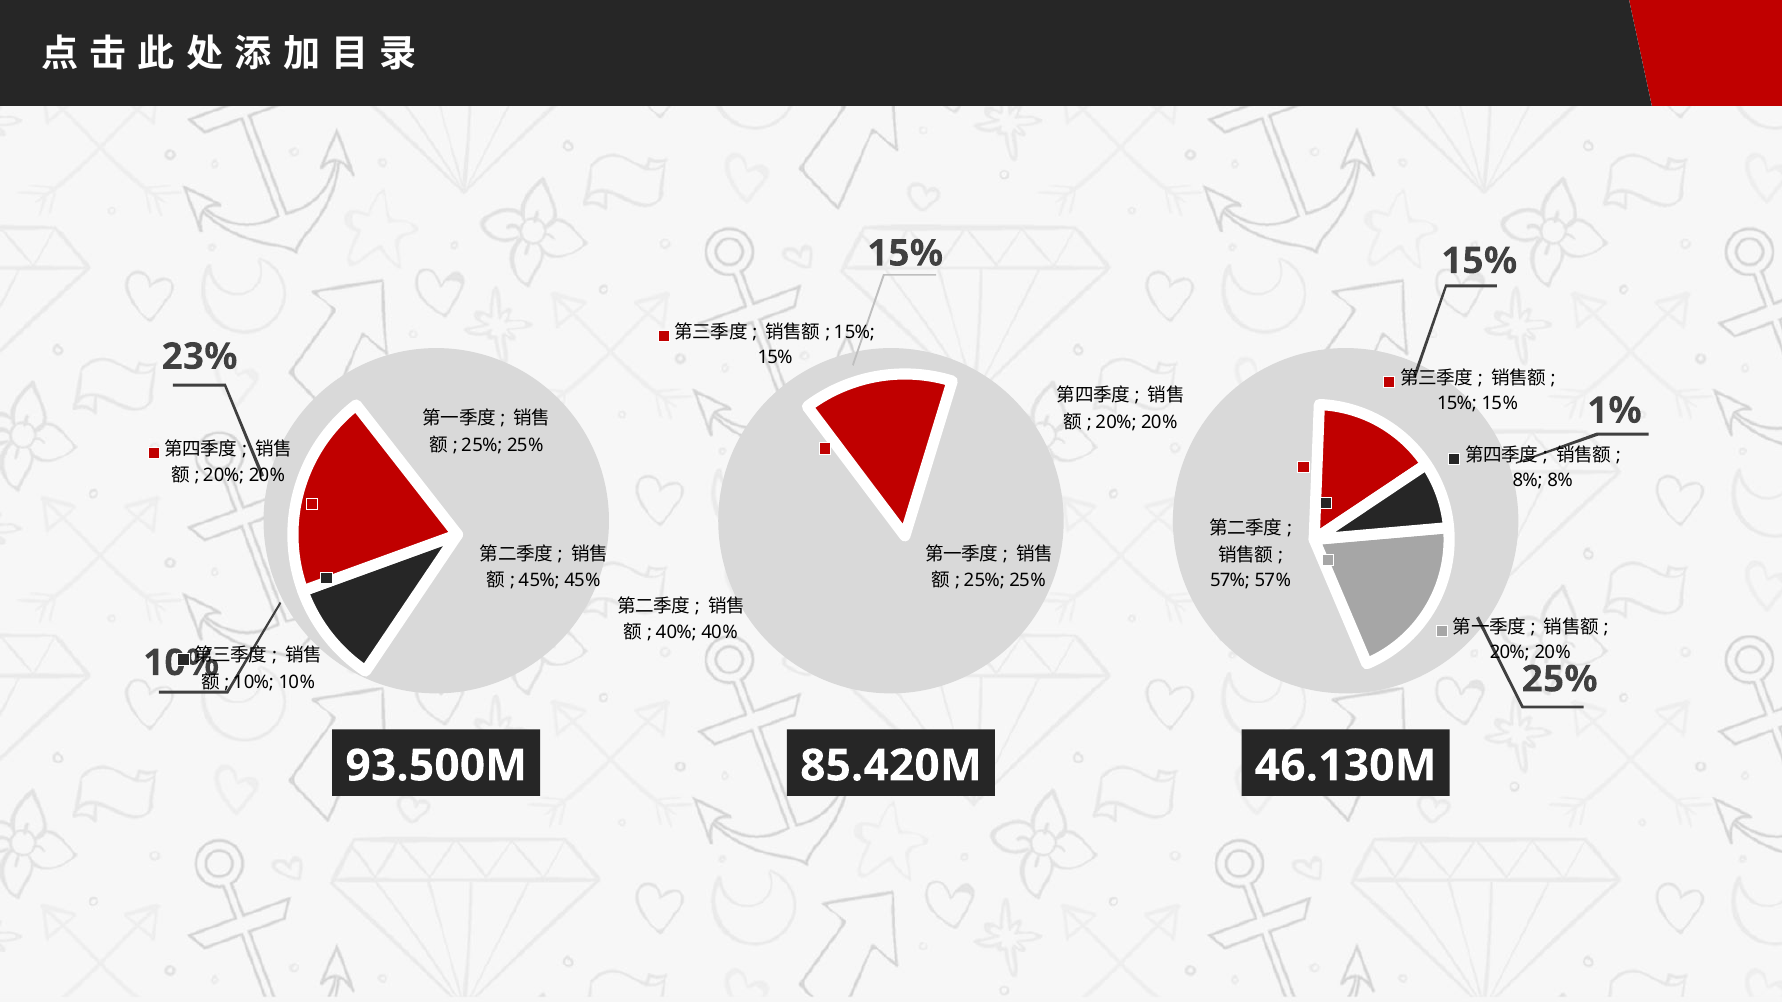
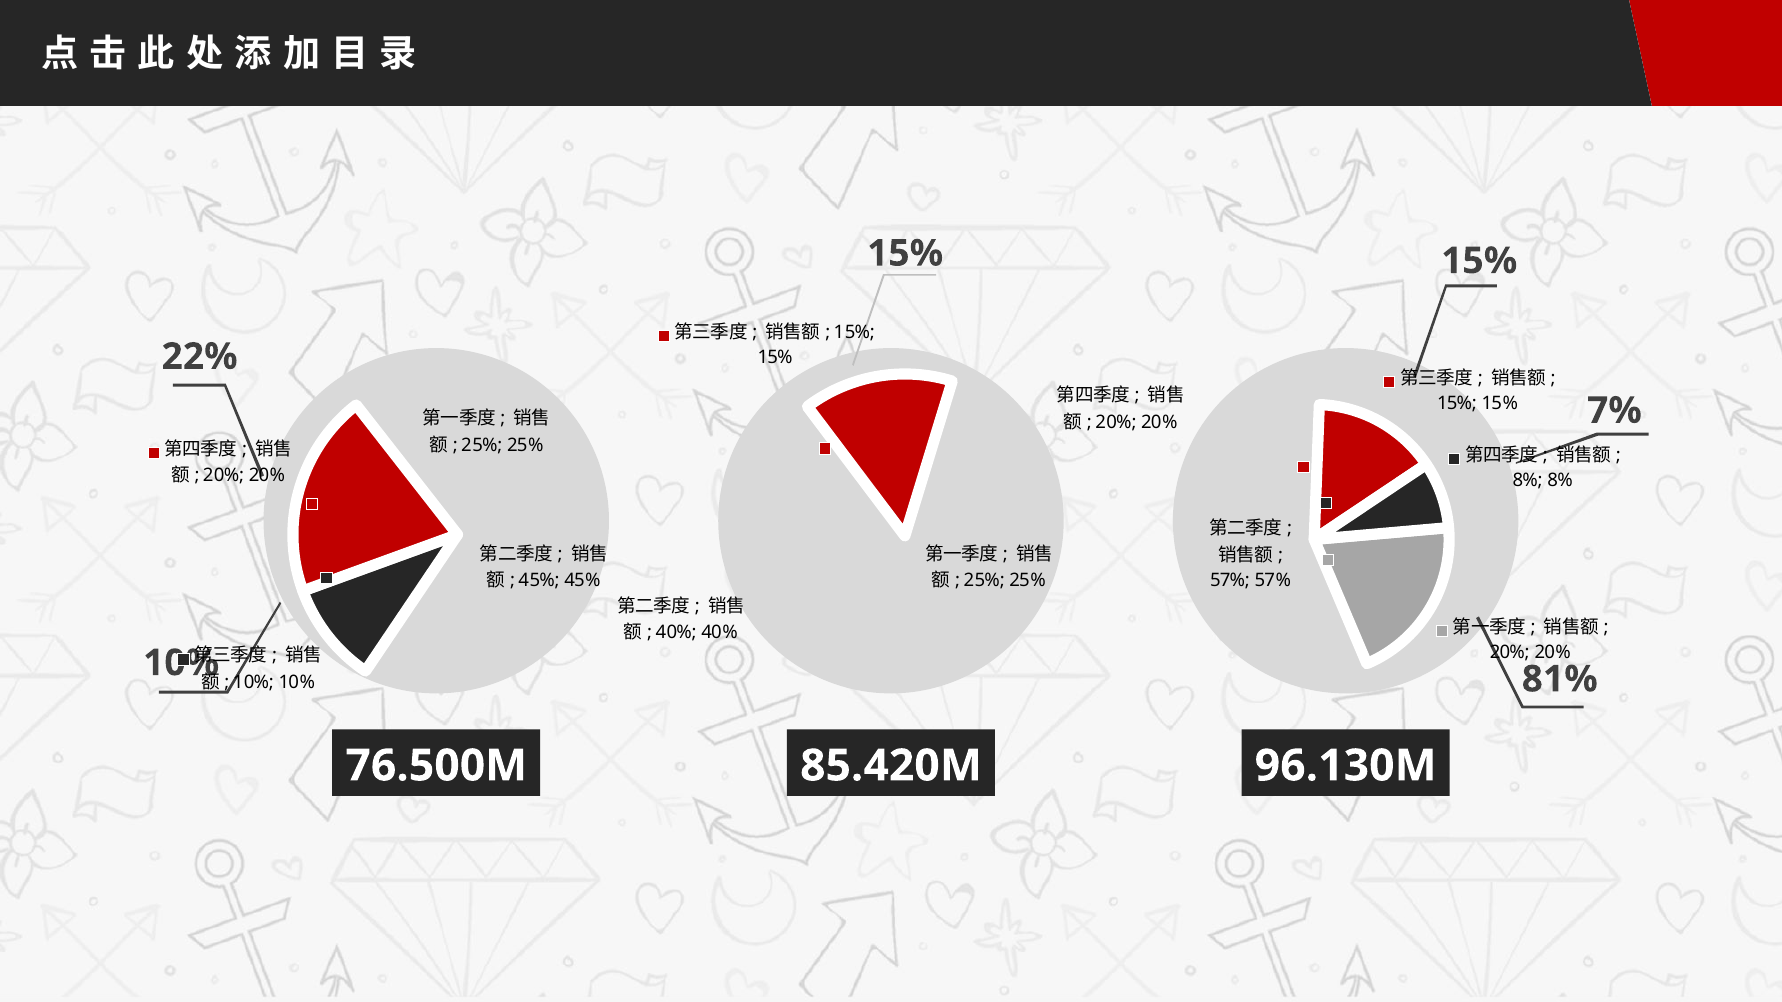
23%: 23% -> 22%
1%: 1% -> 7%
25% at (1560, 679): 25% -> 81%
93.500M: 93.500M -> 76.500M
46.130M: 46.130M -> 96.130M
